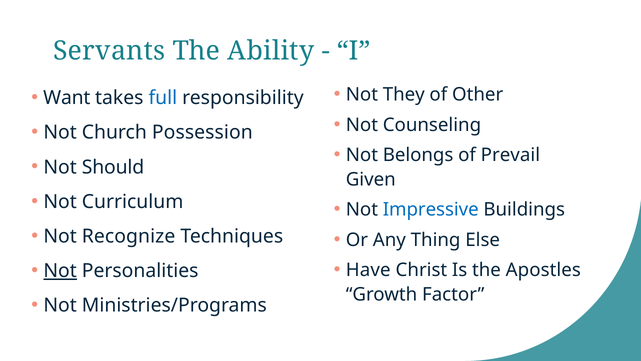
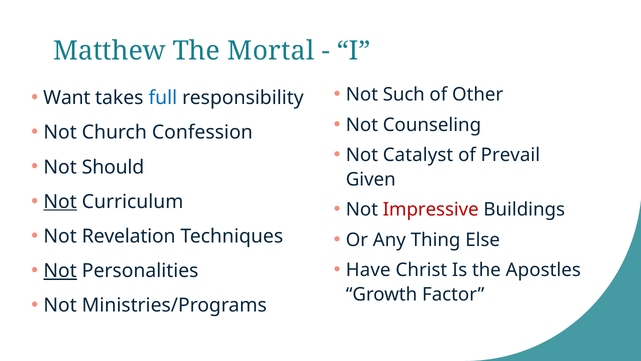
Servants: Servants -> Matthew
Ability: Ability -> Mortal
They: They -> Such
Possession: Possession -> Confession
Belongs: Belongs -> Catalyst
Not at (60, 202) underline: none -> present
Impressive colour: blue -> red
Recognize: Recognize -> Revelation
